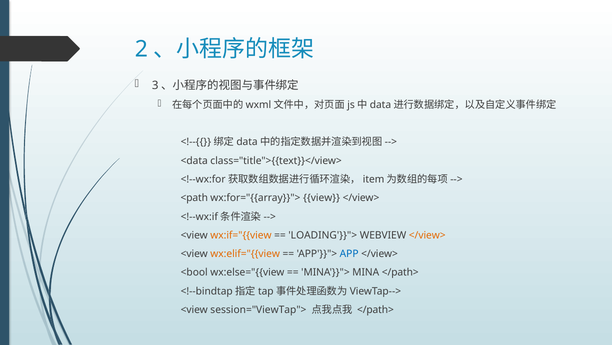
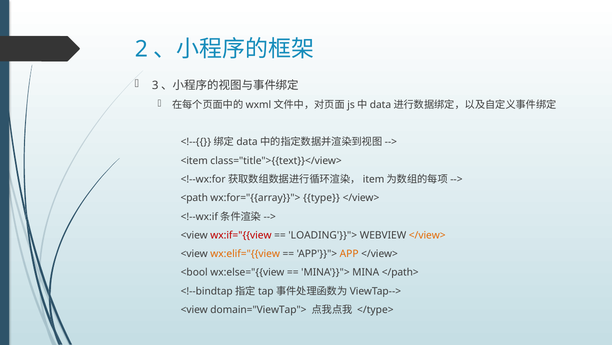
<data: <data -> <item
view: view -> type
wx:if="{{view colour: orange -> red
APP colour: blue -> orange
session="ViewTap">: session="ViewTap"> -> domain="ViewTap">
</path> at (375, 309): </path> -> </type>
